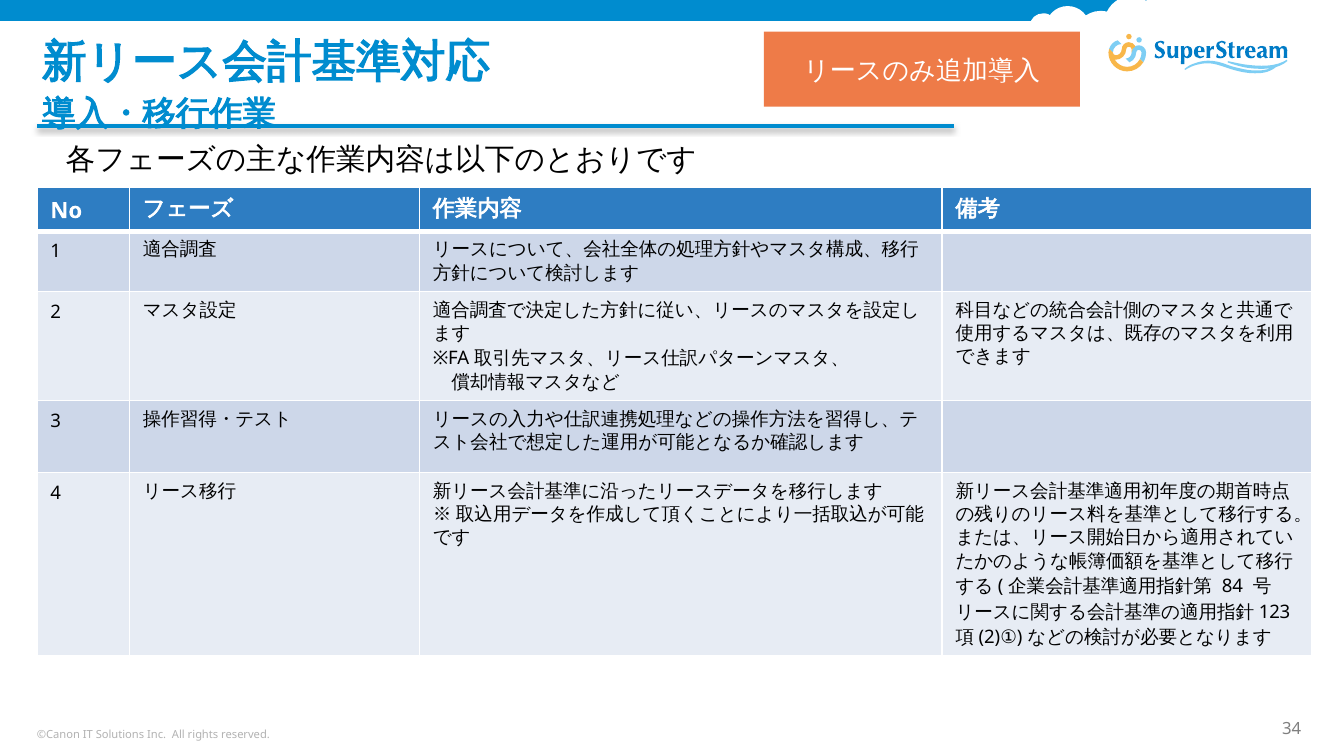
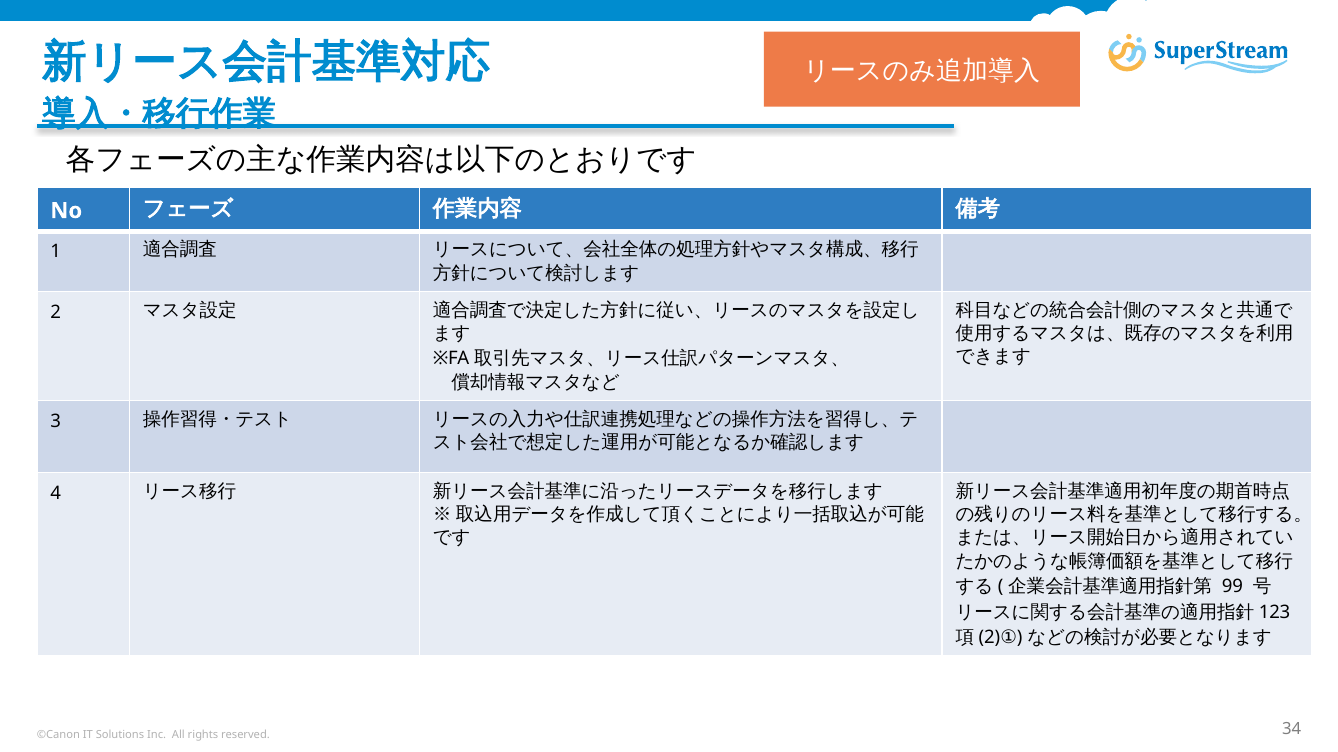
84: 84 -> 99
